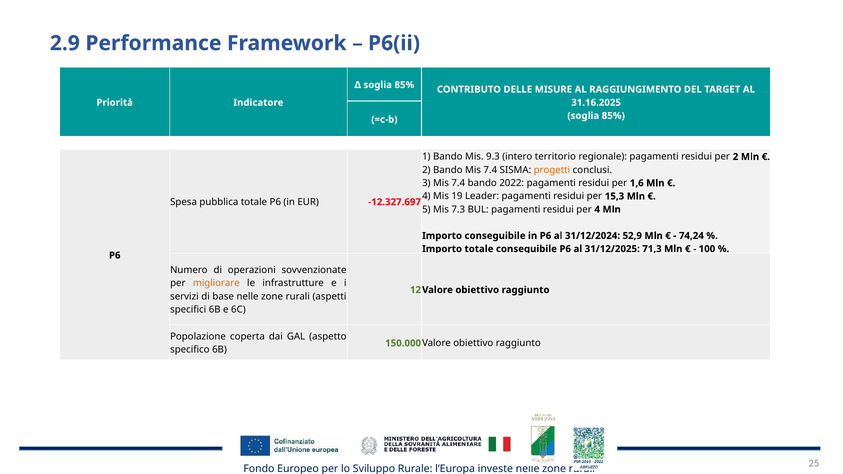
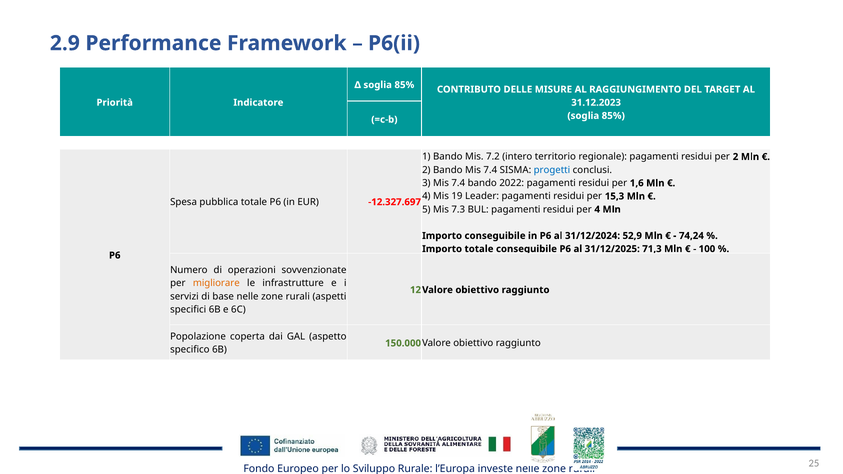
31.16.2025: 31.16.2025 -> 31.12.2023
9.3: 9.3 -> 7.2
progetti colour: orange -> blue
